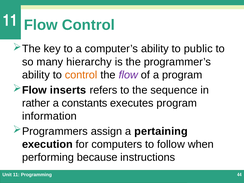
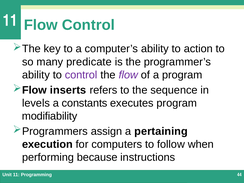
public: public -> action
hierarchy: hierarchy -> predicate
control at (81, 75) colour: orange -> purple
rather: rather -> levels
information: information -> modifiability
